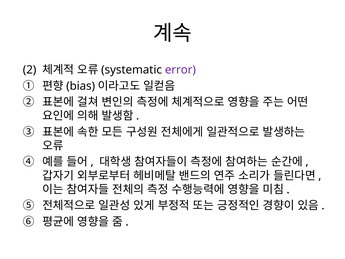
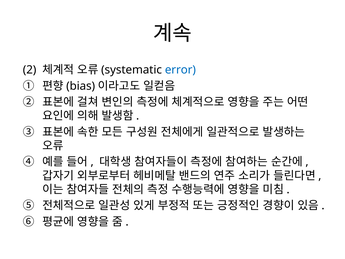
error colour: purple -> blue
